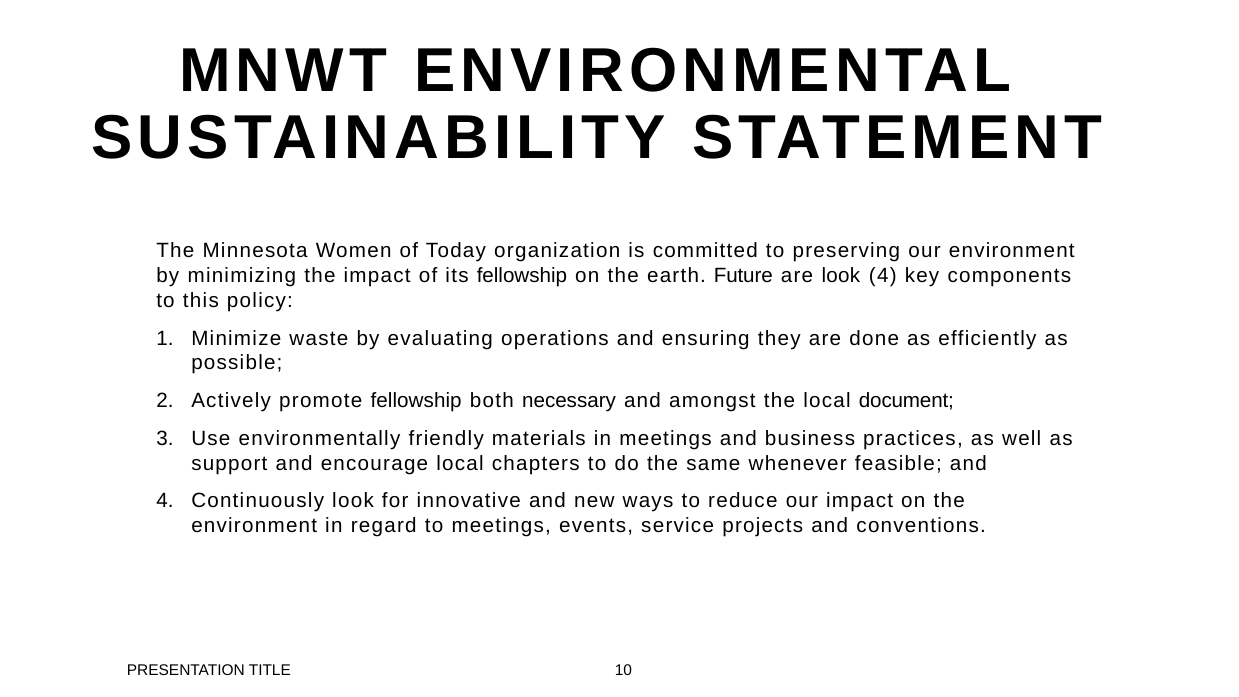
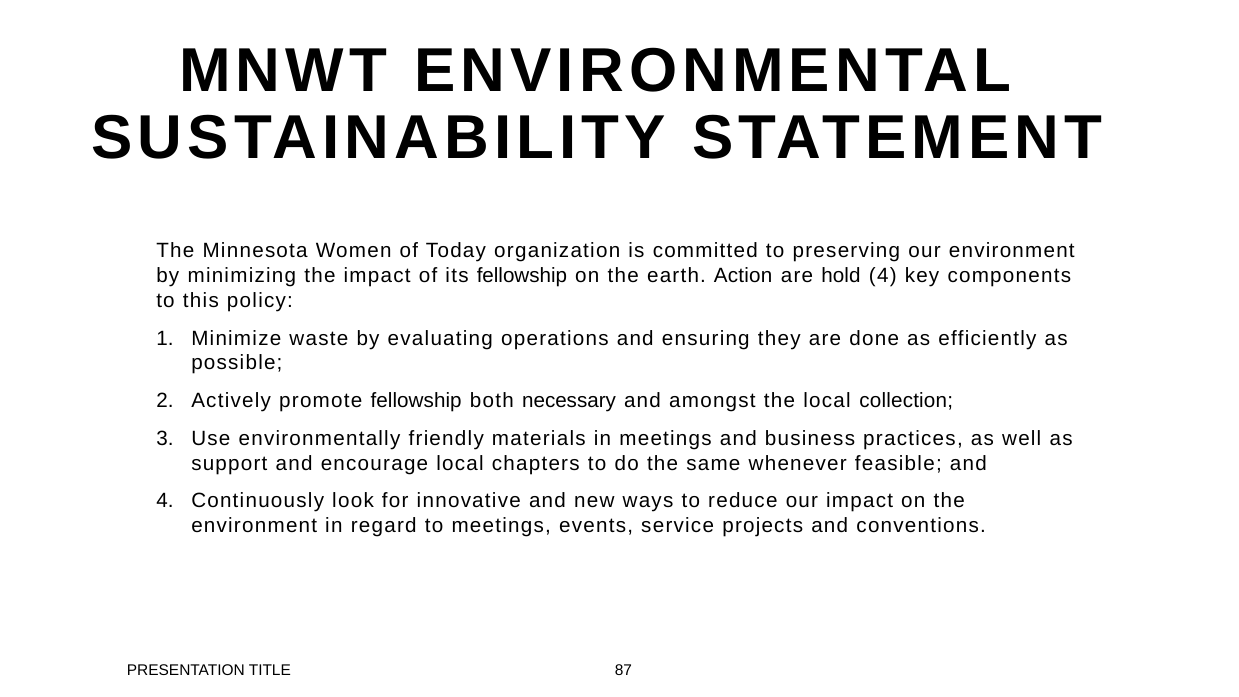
Future: Future -> Action
are look: look -> hold
document: document -> collection
10: 10 -> 87
